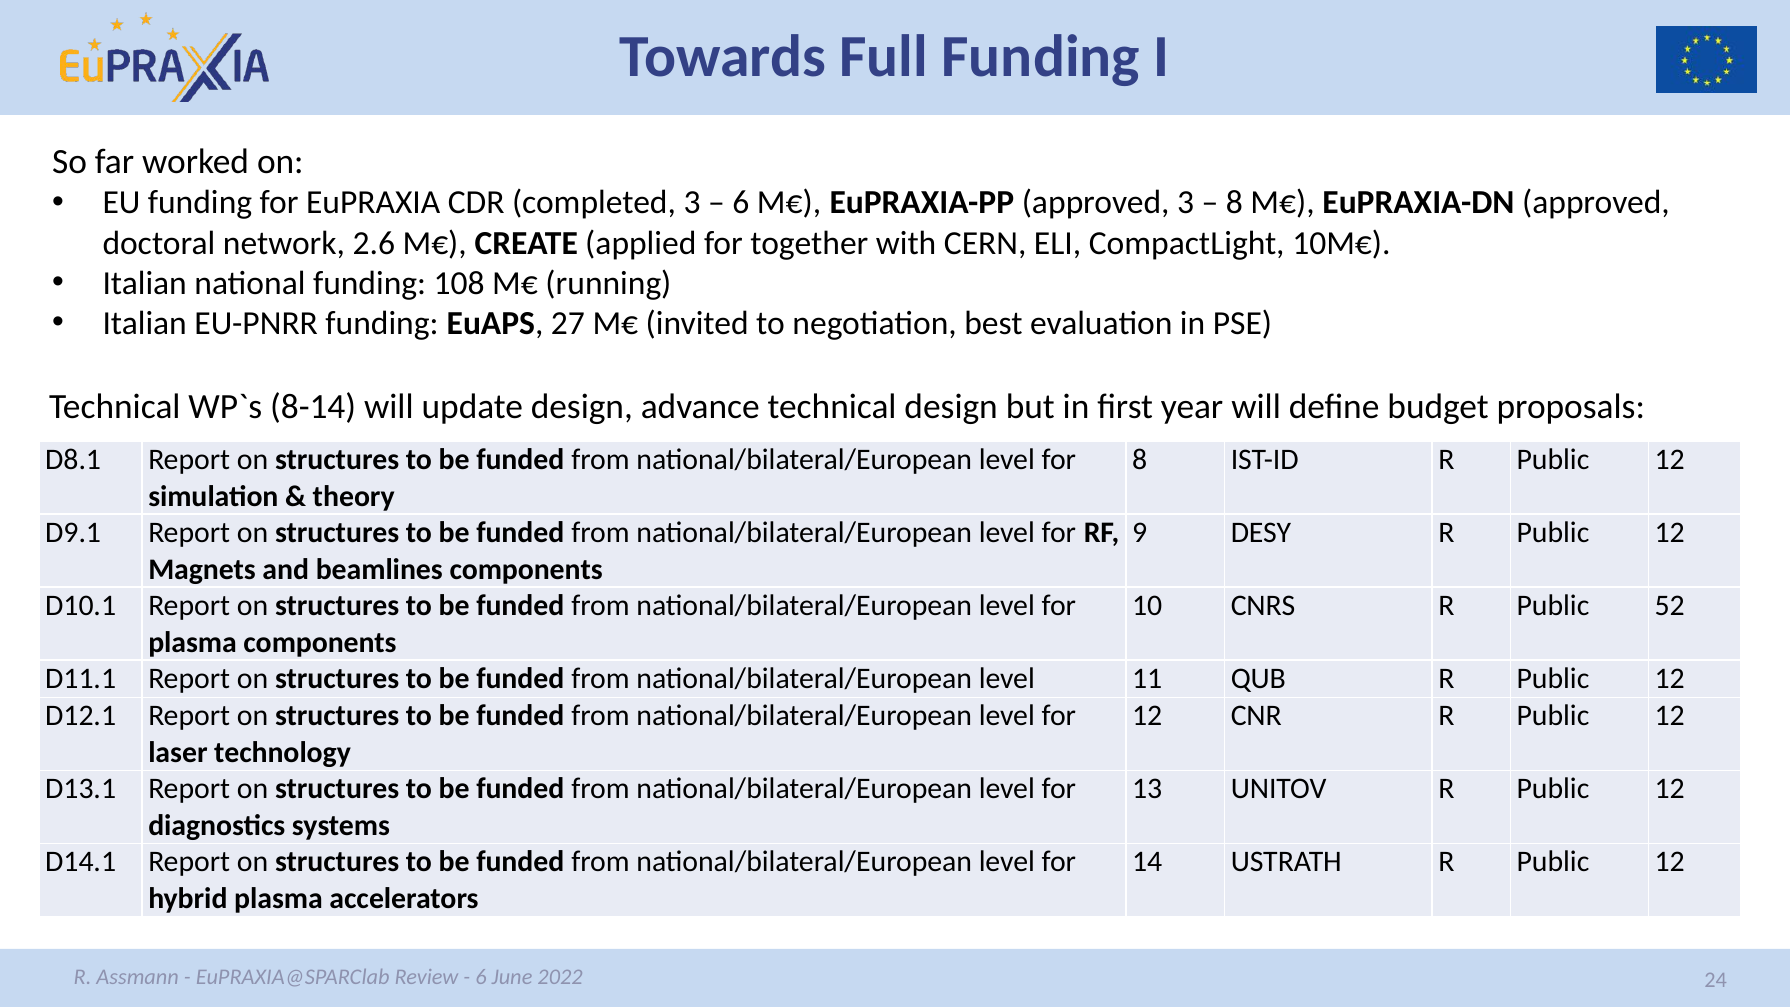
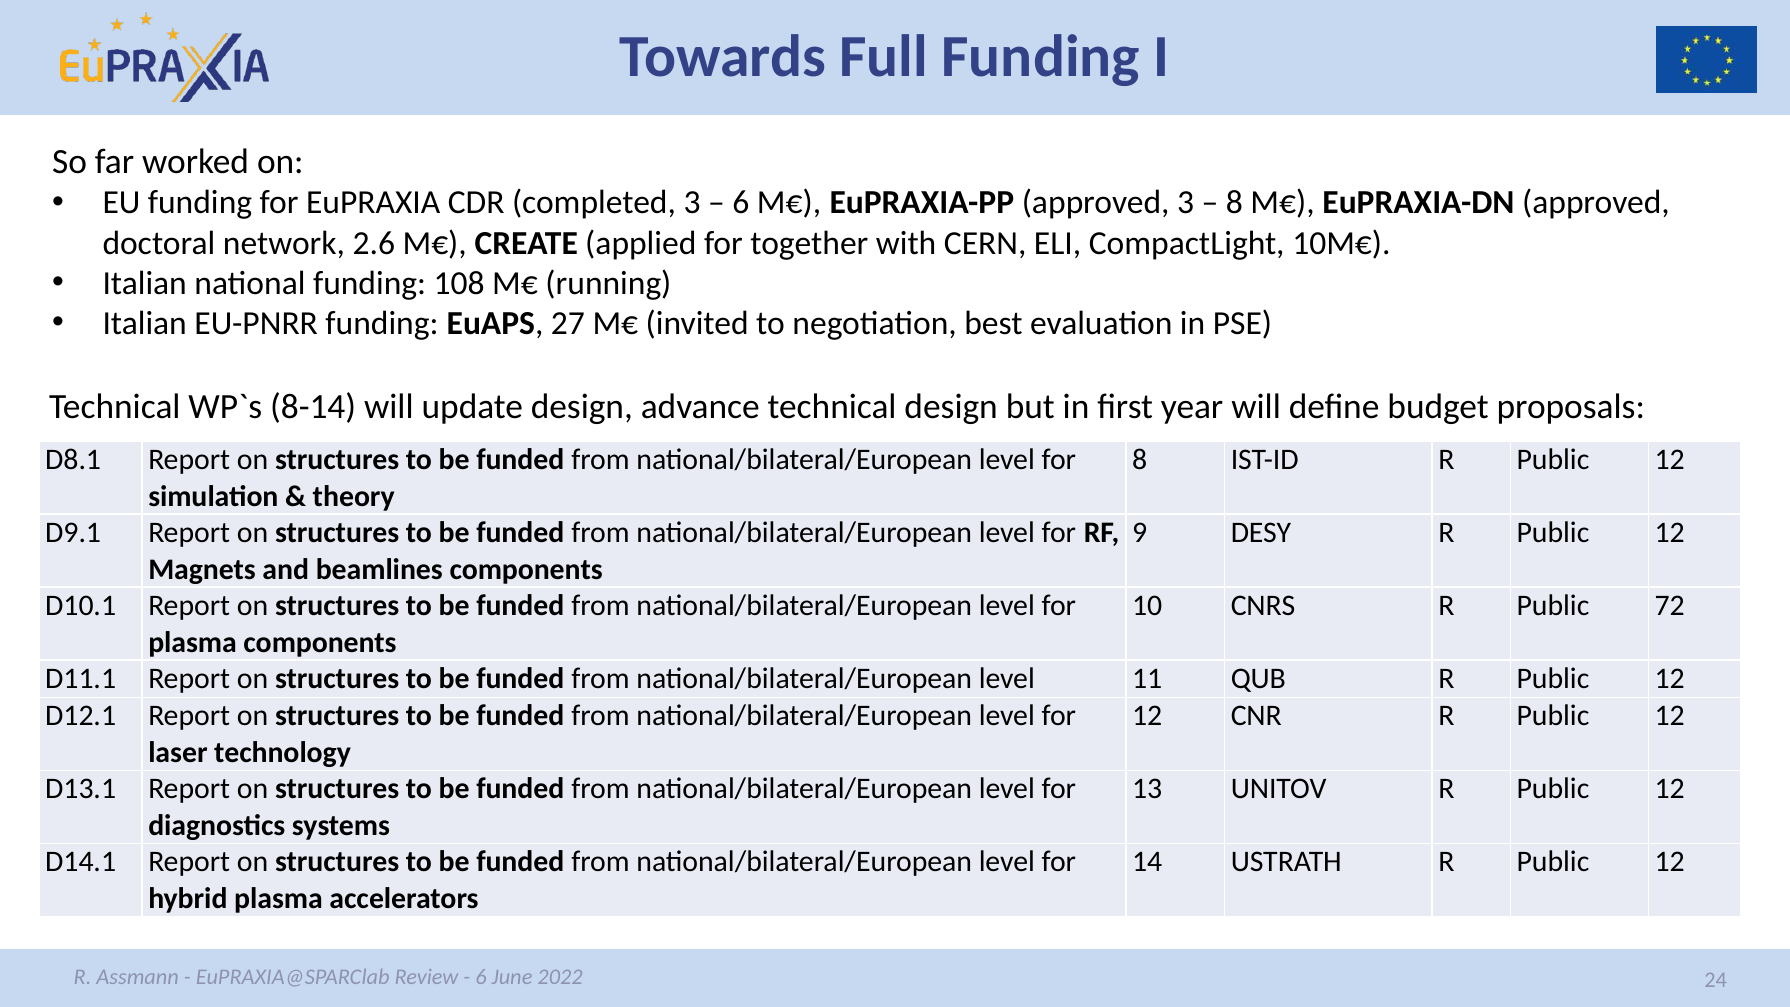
52: 52 -> 72
